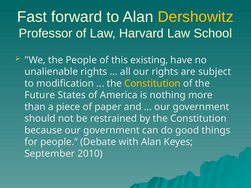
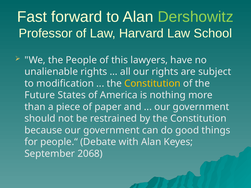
Dershowitz colour: yellow -> light green
existing: existing -> lawyers
2010: 2010 -> 2068
